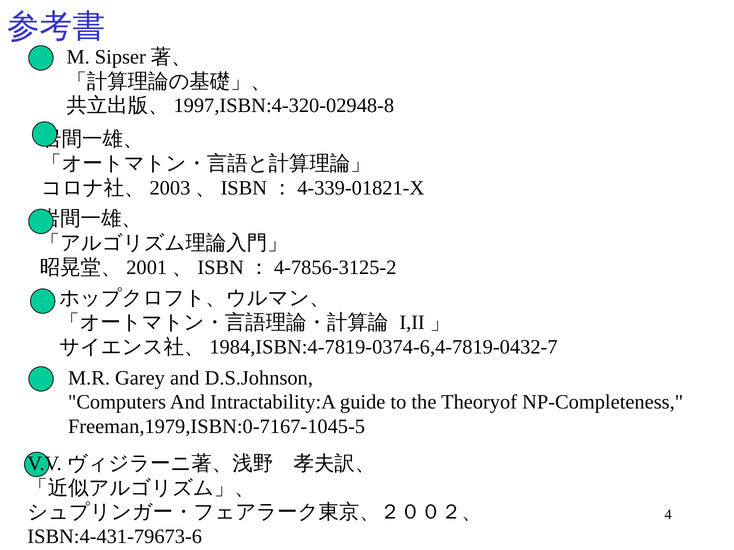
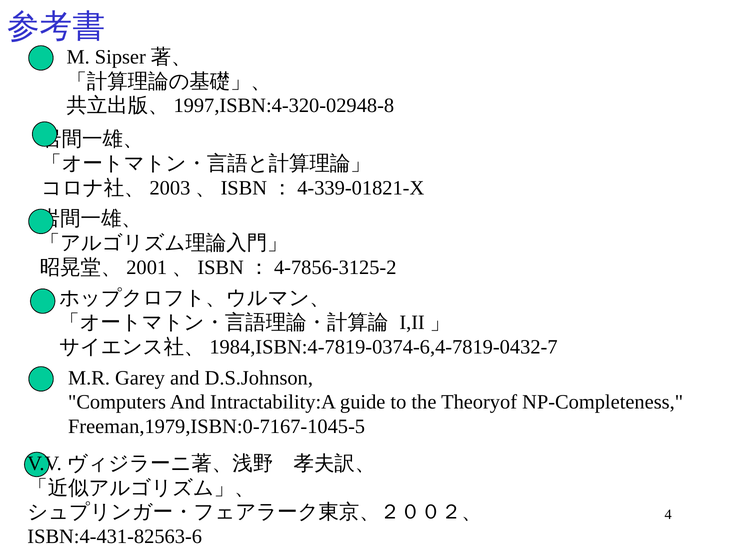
ISBN:4-431-79673-6: ISBN:4-431-79673-6 -> ISBN:4-431-82563-6
